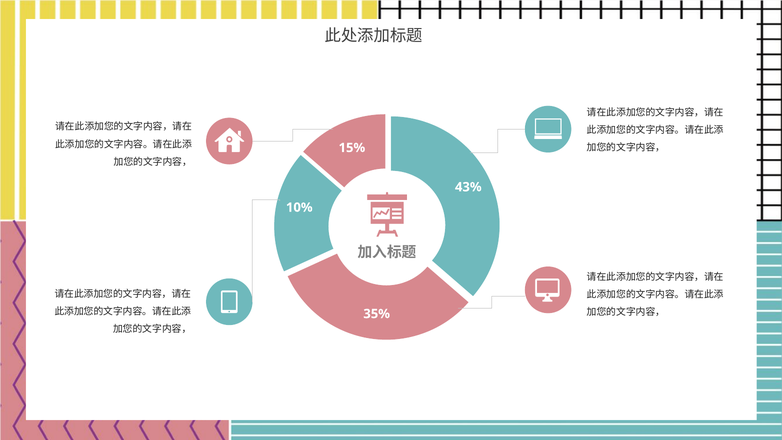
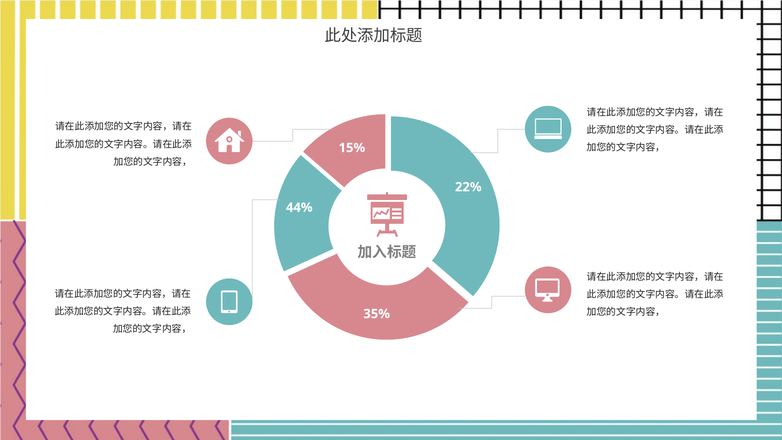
43%: 43% -> 22%
10%: 10% -> 44%
